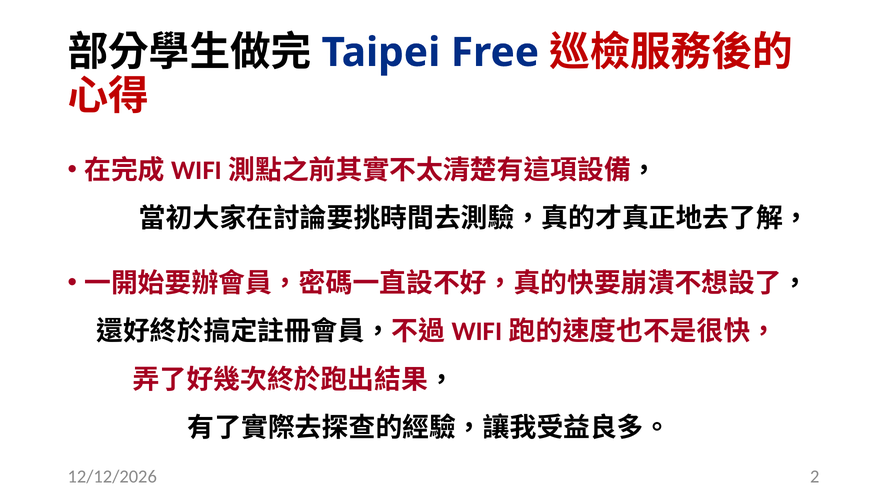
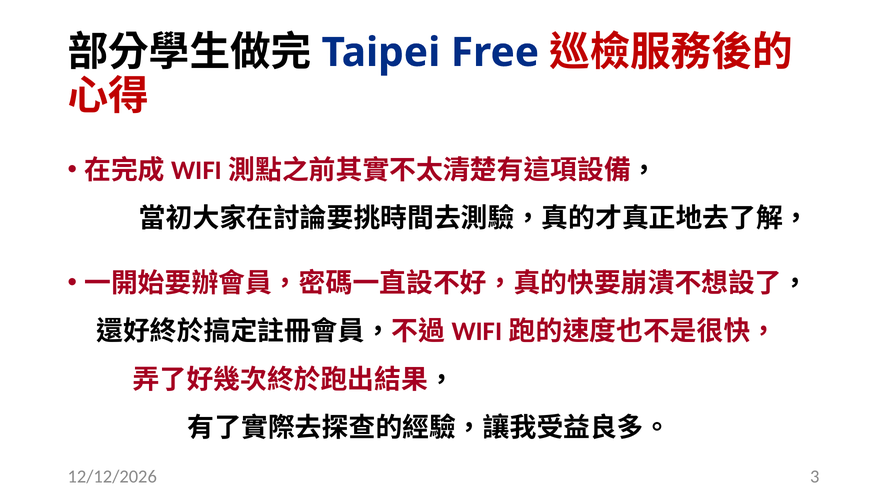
2: 2 -> 3
